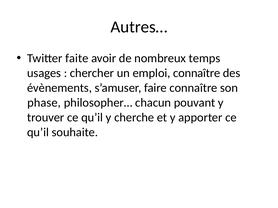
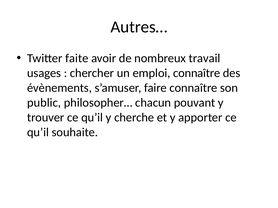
temps: temps -> travail
phase: phase -> public
